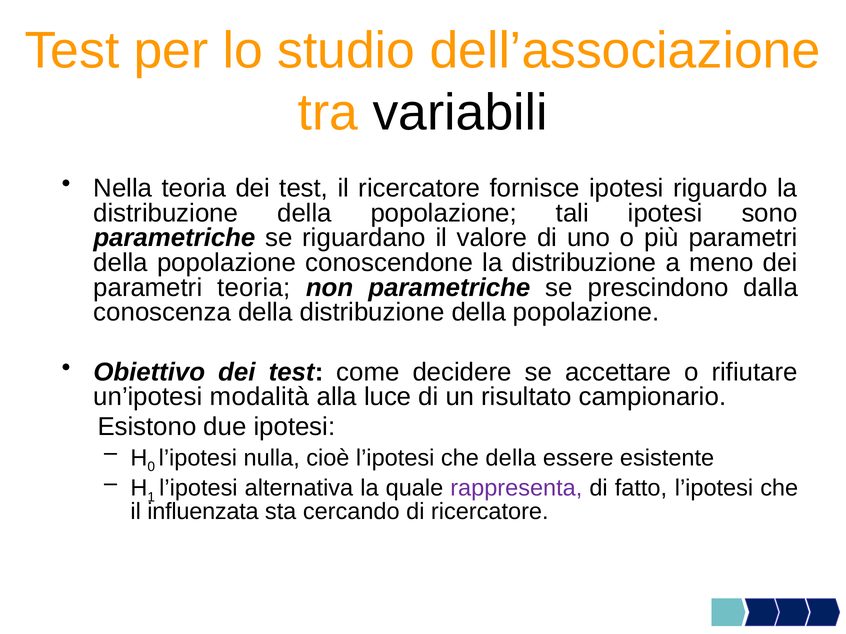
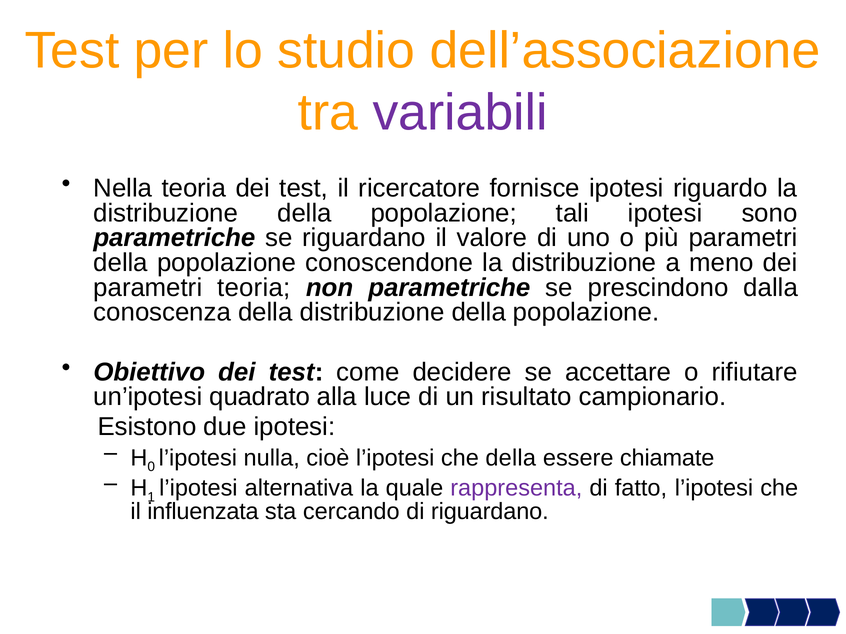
variabili colour: black -> purple
modalità: modalità -> quadrato
esistente: esistente -> chiamate
di ricercatore: ricercatore -> riguardano
